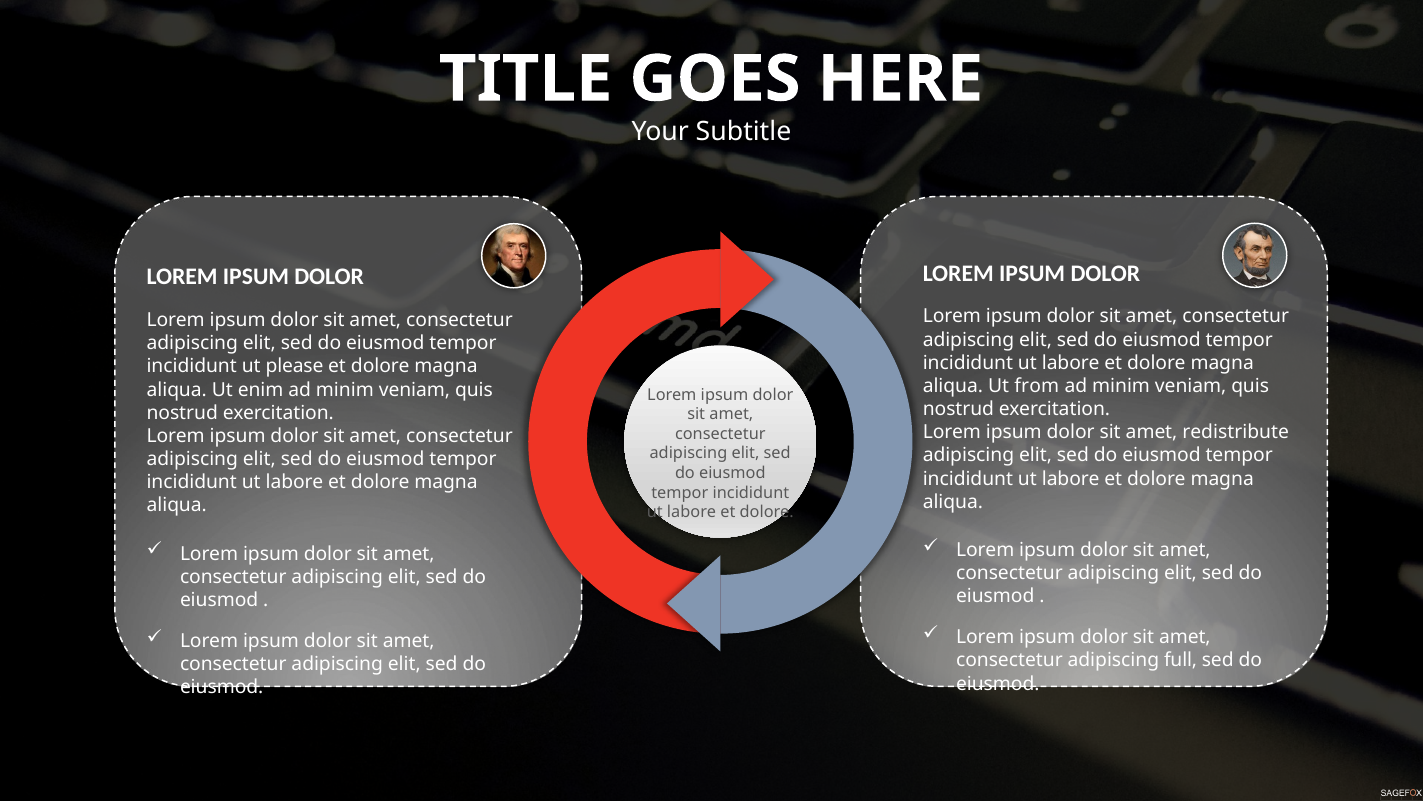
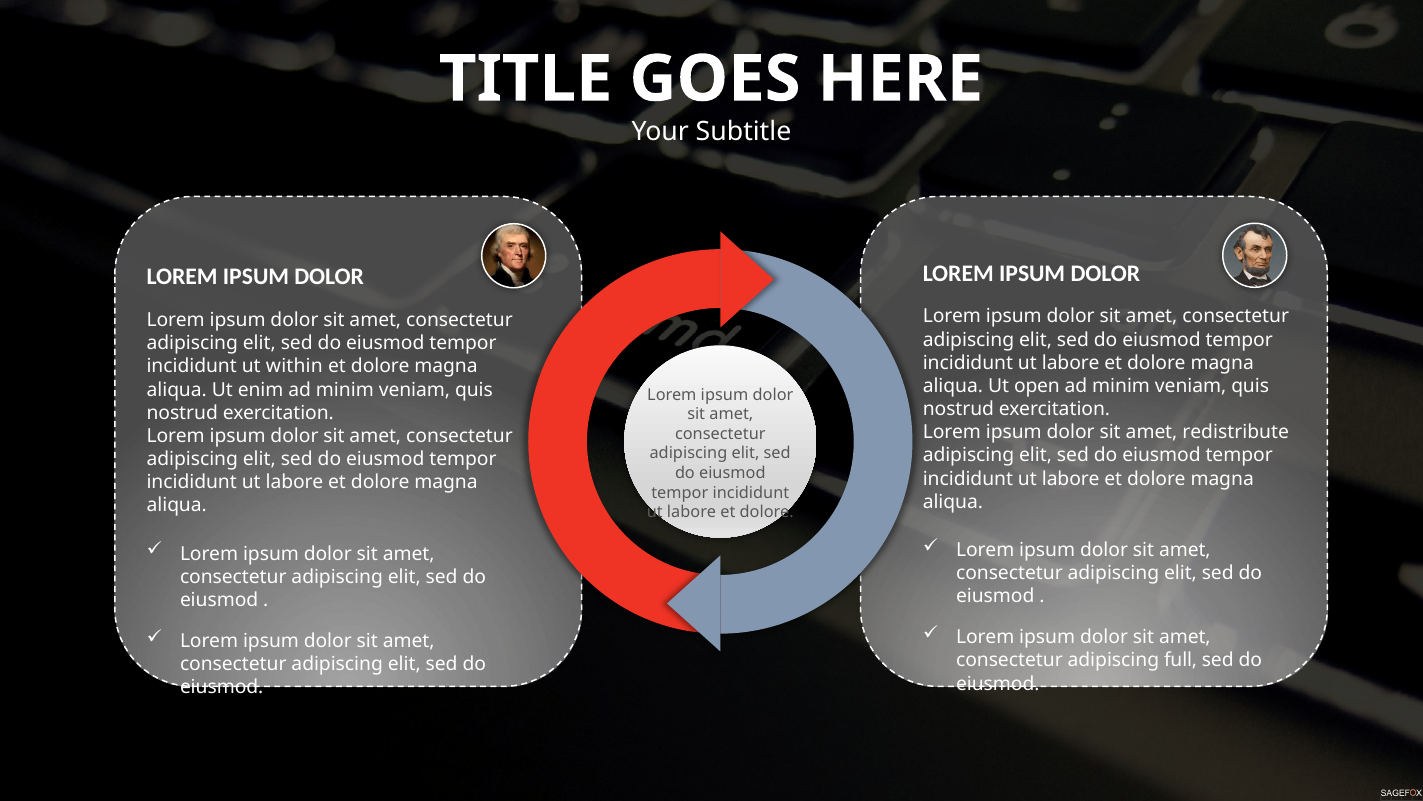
please: please -> within
from: from -> open
